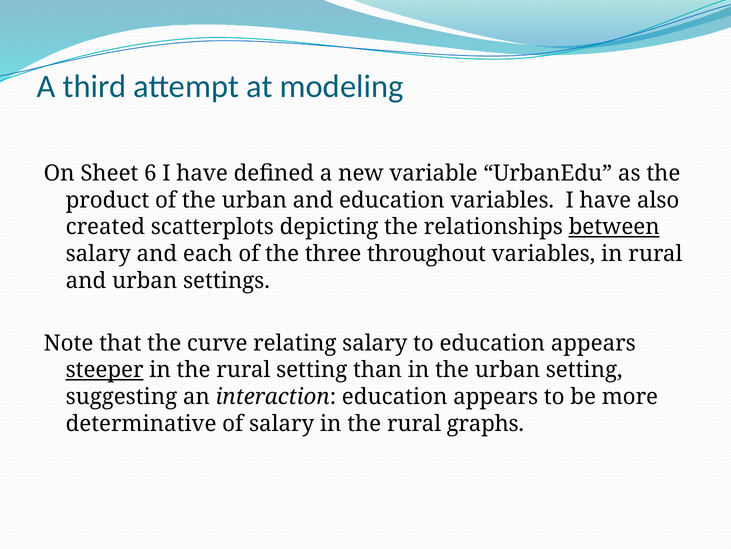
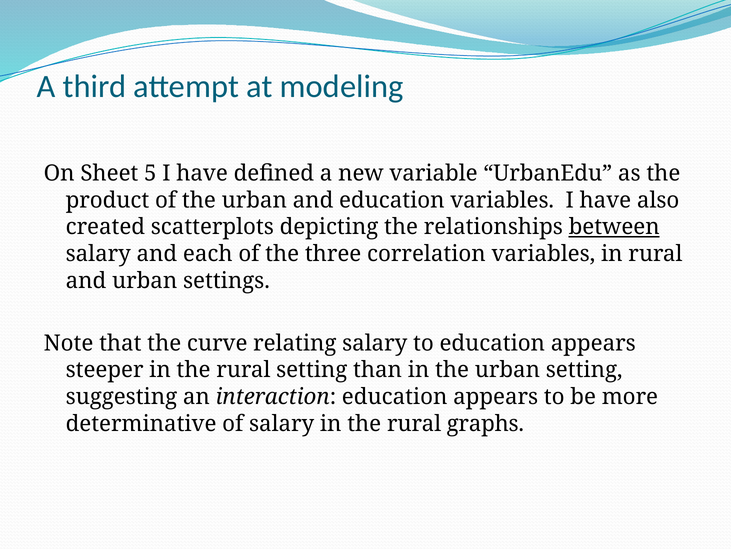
6: 6 -> 5
throughout: throughout -> correlation
steeper underline: present -> none
